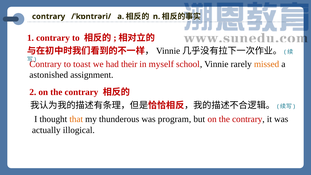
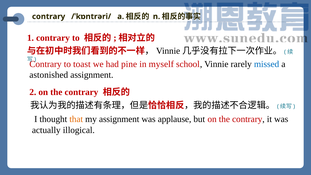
their: their -> pine
missed colour: orange -> blue
my thunderous: thunderous -> assignment
program: program -> applause
